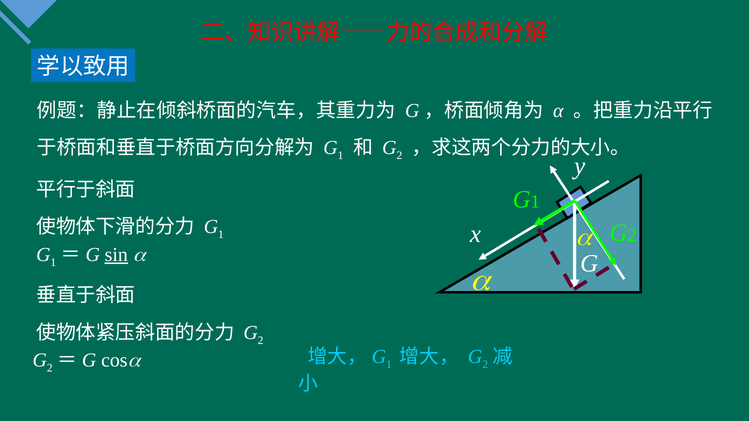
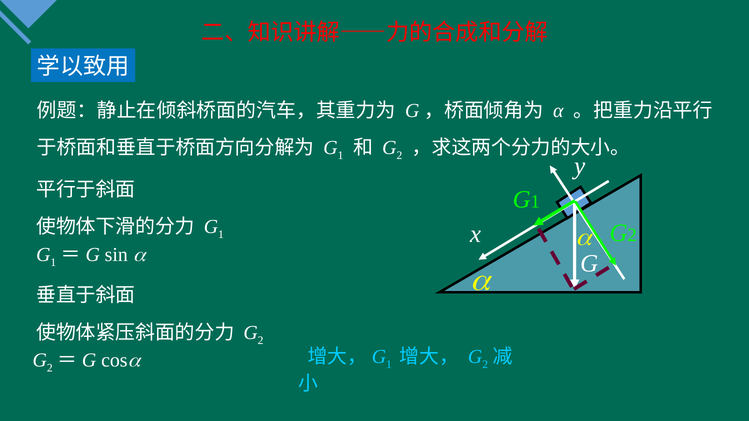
sin underline: present -> none
